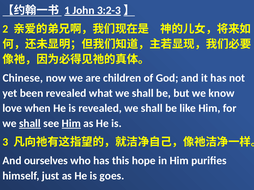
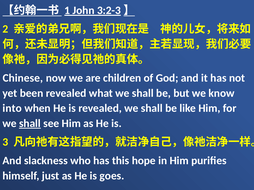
love: love -> into
Him at (71, 124) underline: present -> none
ourselves: ourselves -> slackness
